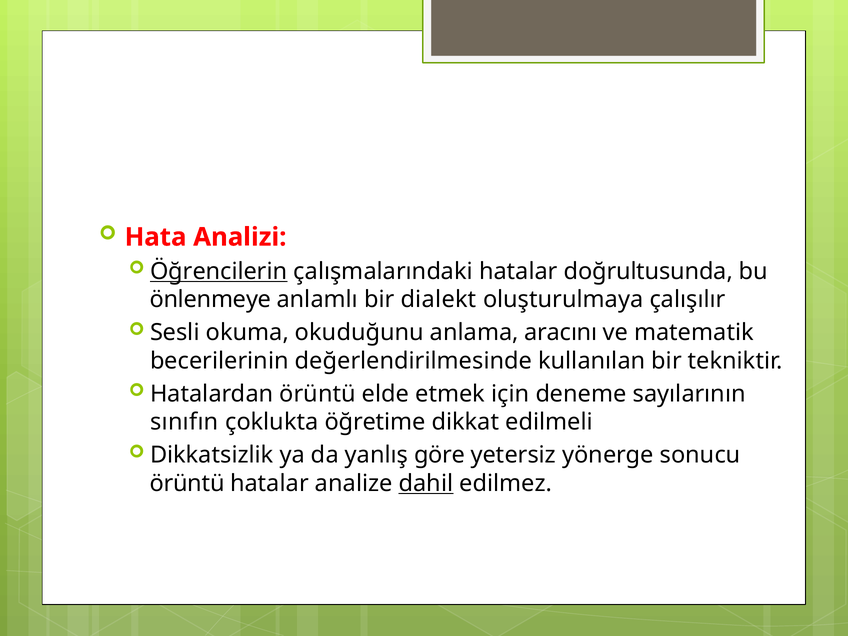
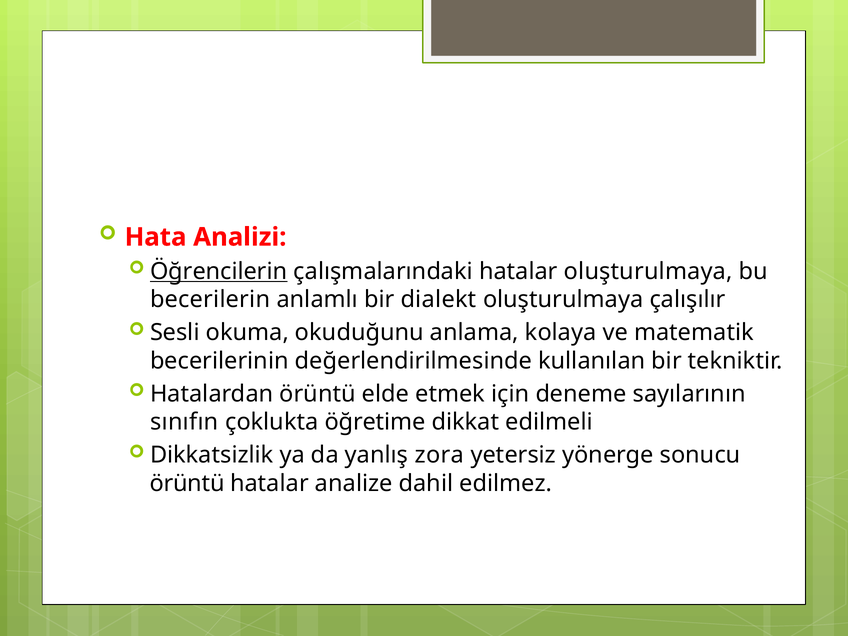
hatalar doğrultusunda: doğrultusunda -> oluşturulmaya
önlenmeye: önlenmeye -> becerilerin
aracını: aracını -> kolaya
göre: göre -> zora
dahil underline: present -> none
